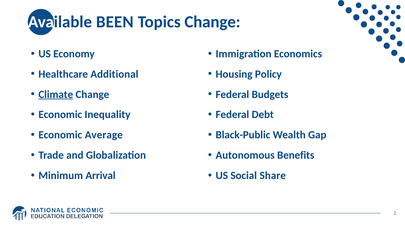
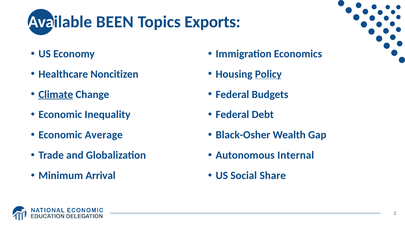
Topics Change: Change -> Exports
Additional: Additional -> Noncitizen
Policy underline: none -> present
Black-Public: Black-Public -> Black-Osher
Benefits: Benefits -> Internal
